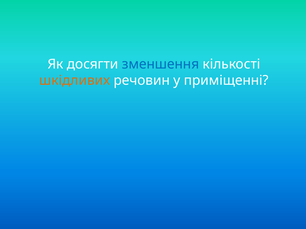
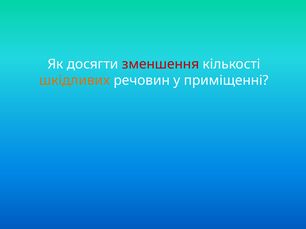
зменшення colour: blue -> red
